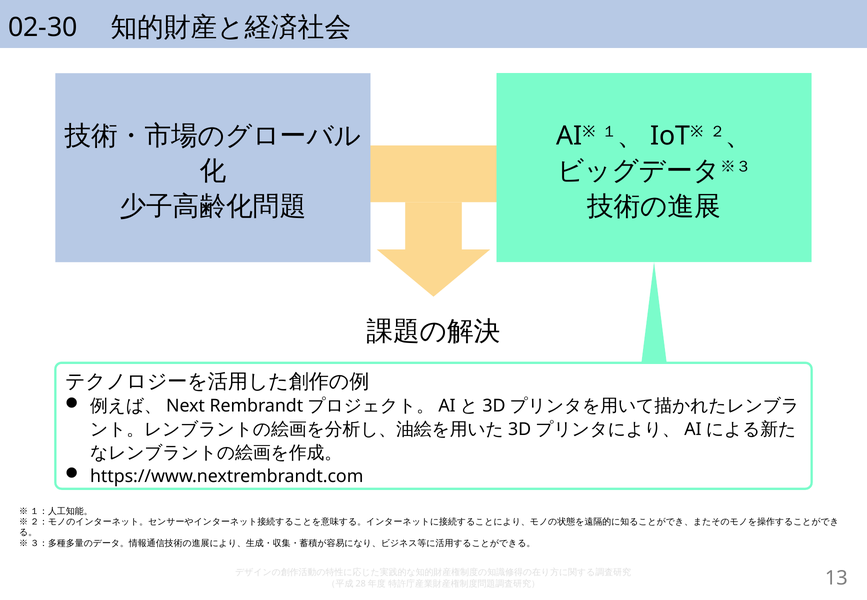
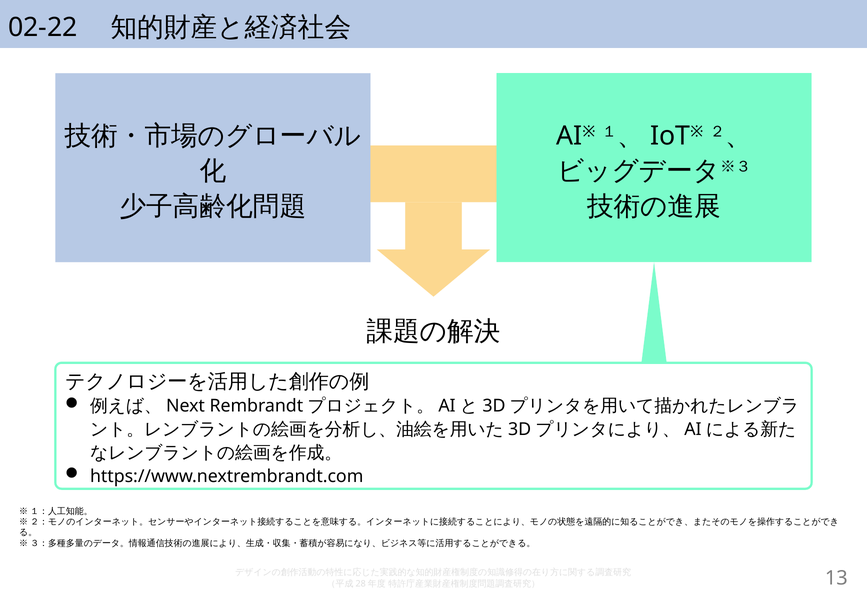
02-30: 02-30 -> 02-22
